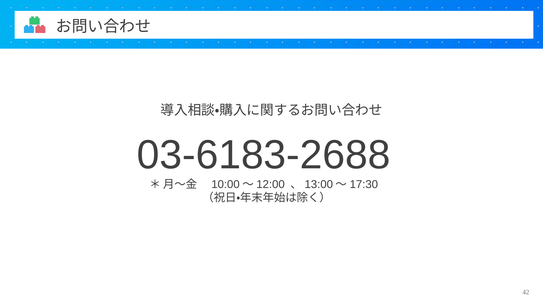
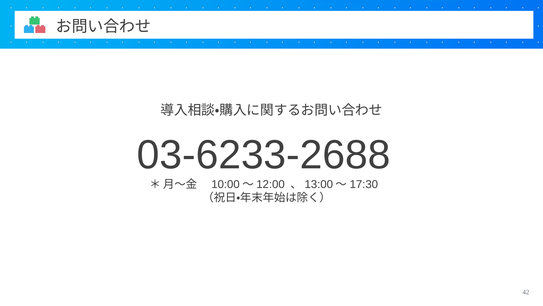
03-6183-2688: 03-6183-2688 -> 03-6233-2688
